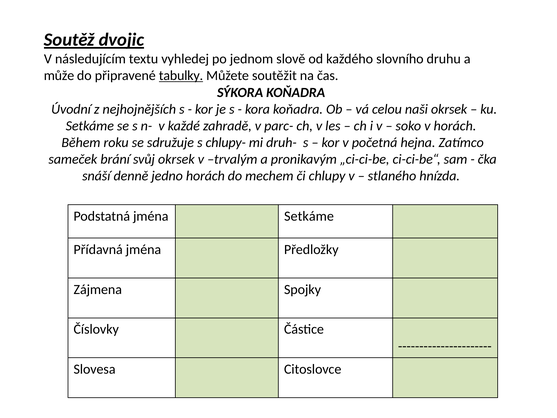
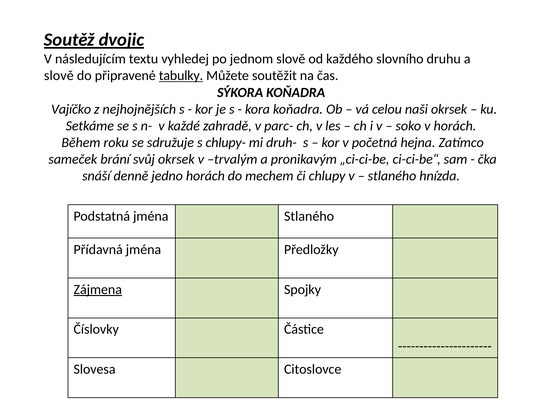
může at (59, 76): může -> slově
Úvodní: Úvodní -> Vajíčko
jména Setkáme: Setkáme -> Stlaného
Zájmena underline: none -> present
